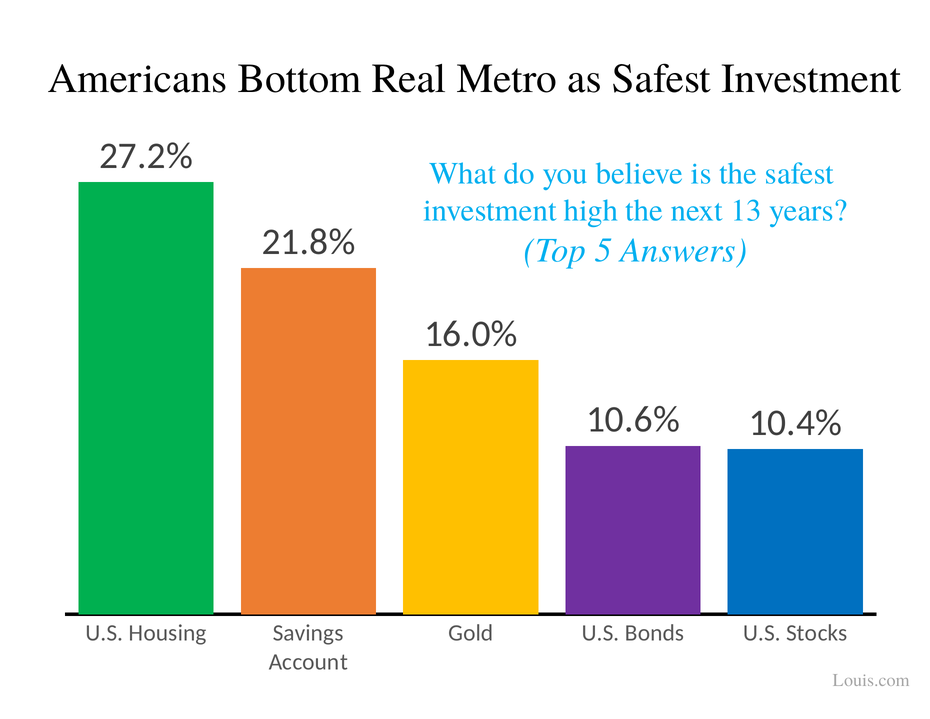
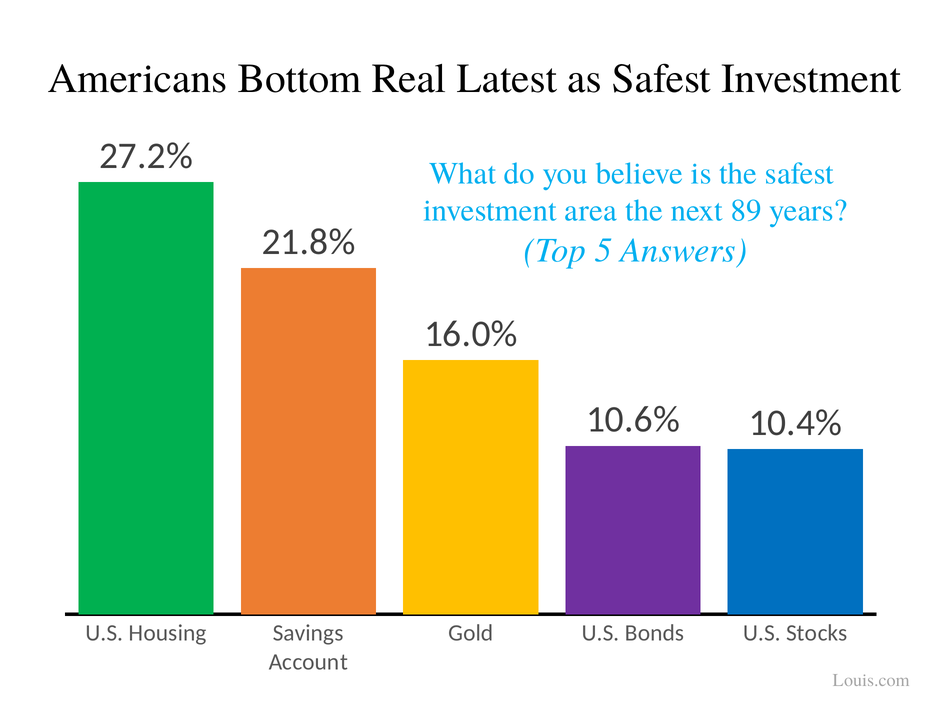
Metro: Metro -> Latest
high: high -> area
13: 13 -> 89
